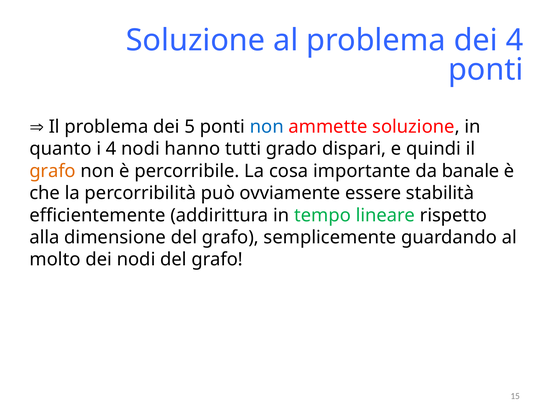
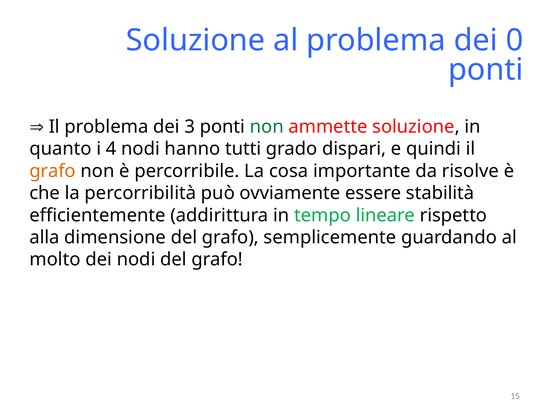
dei 4: 4 -> 0
5: 5 -> 3
non at (267, 127) colour: blue -> green
banale: banale -> risolve
